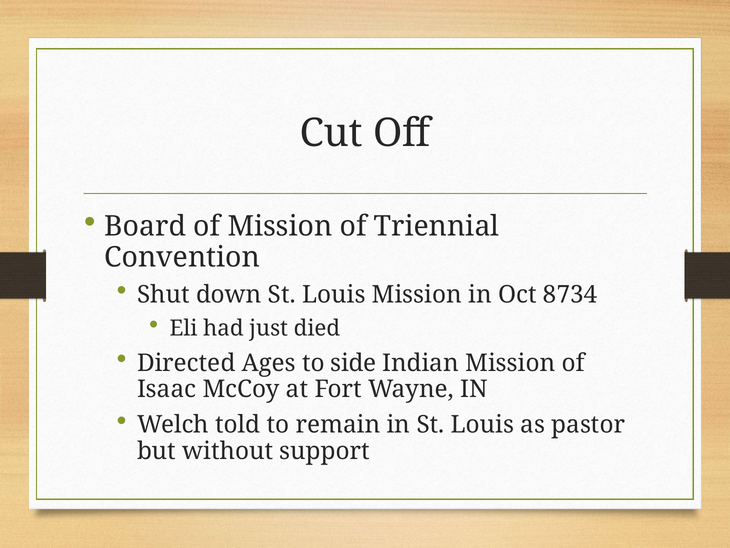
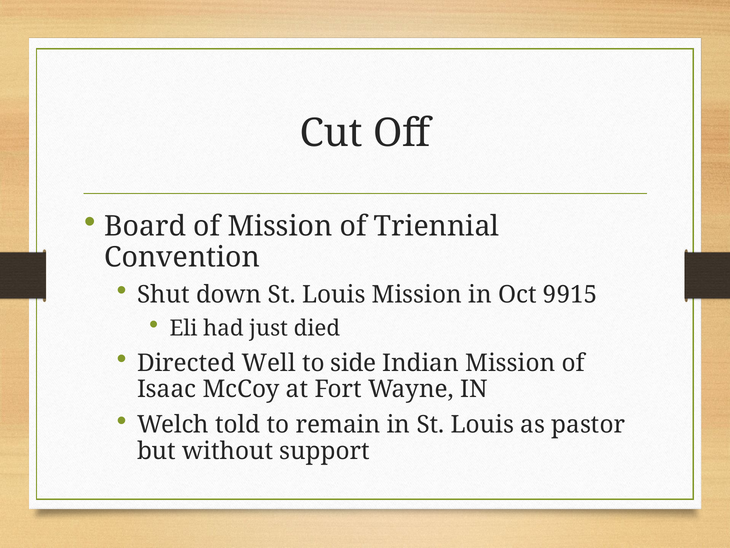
8734: 8734 -> 9915
Ages: Ages -> Well
